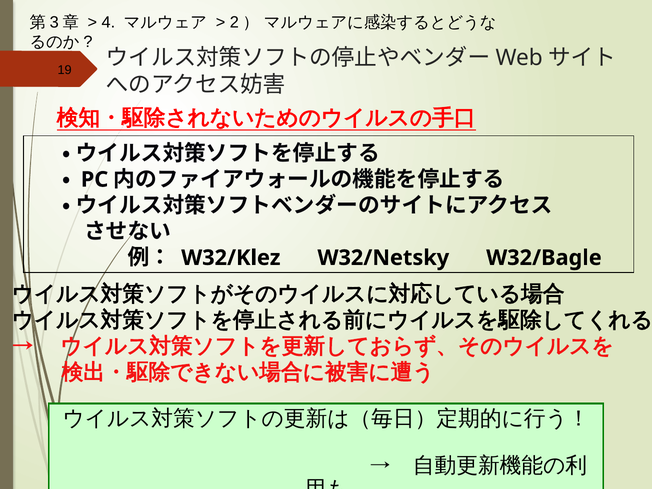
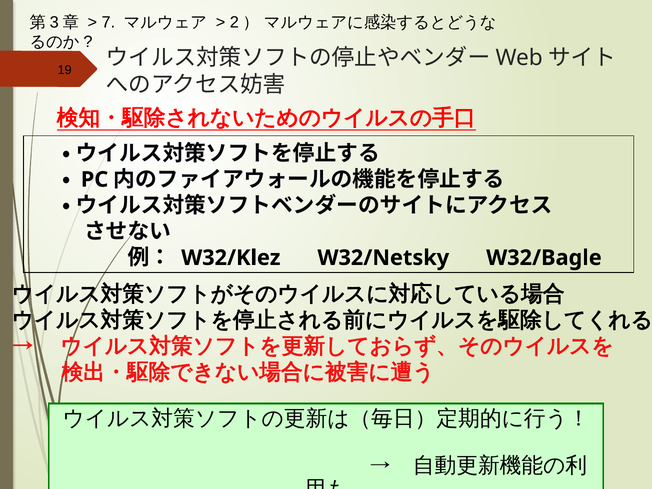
4: 4 -> 7
